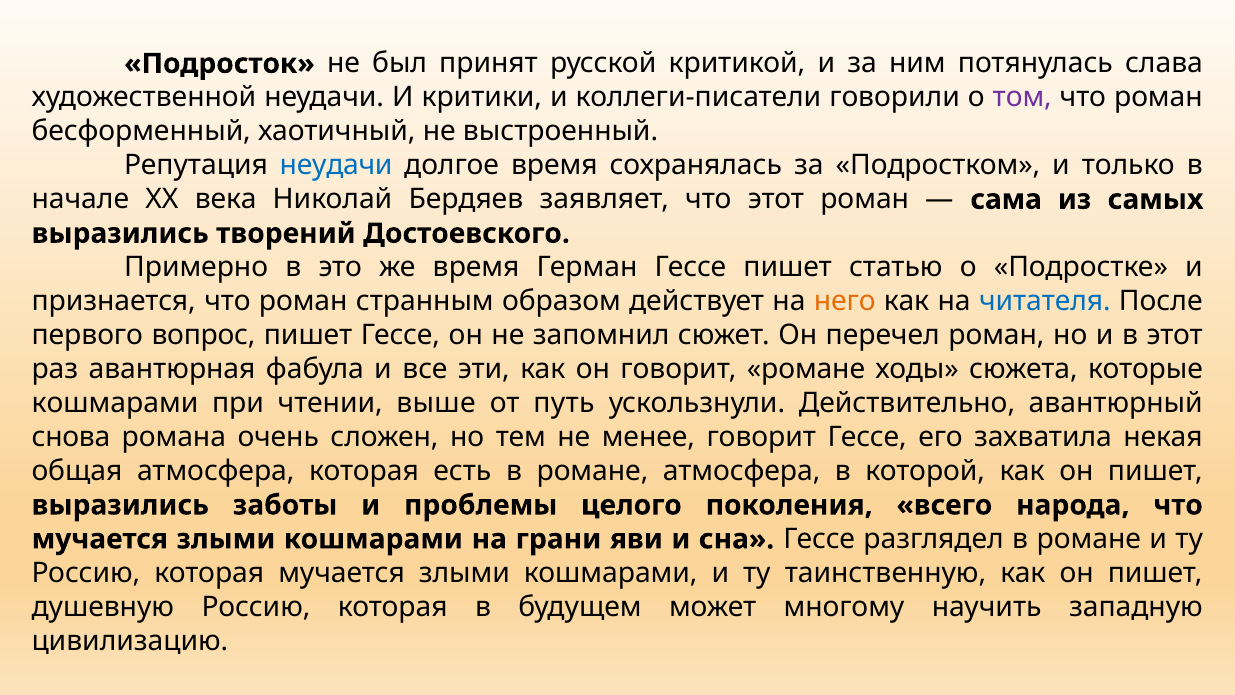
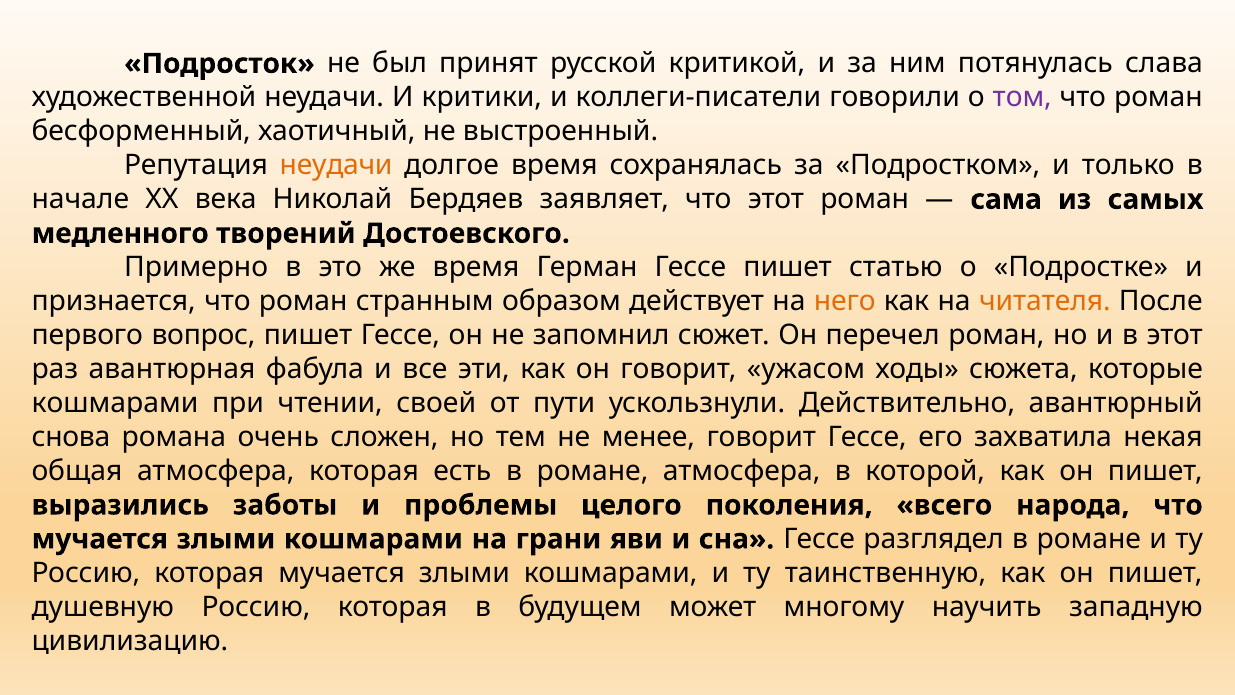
неудачи at (336, 165) colour: blue -> orange
выразились at (120, 233): выразились -> медленного
читателя colour: blue -> orange
говорит романе: романе -> ужасом
выше: выше -> своей
путь: путь -> пути
